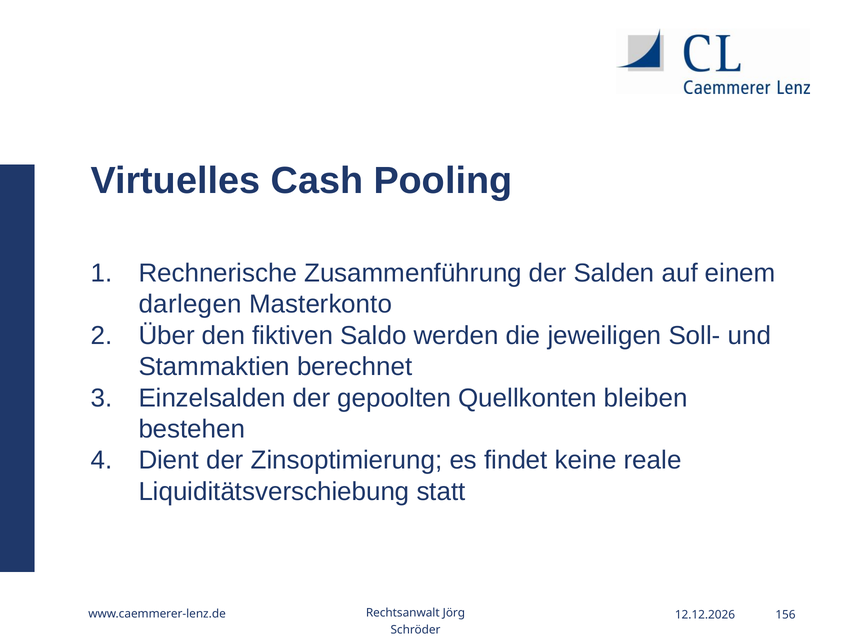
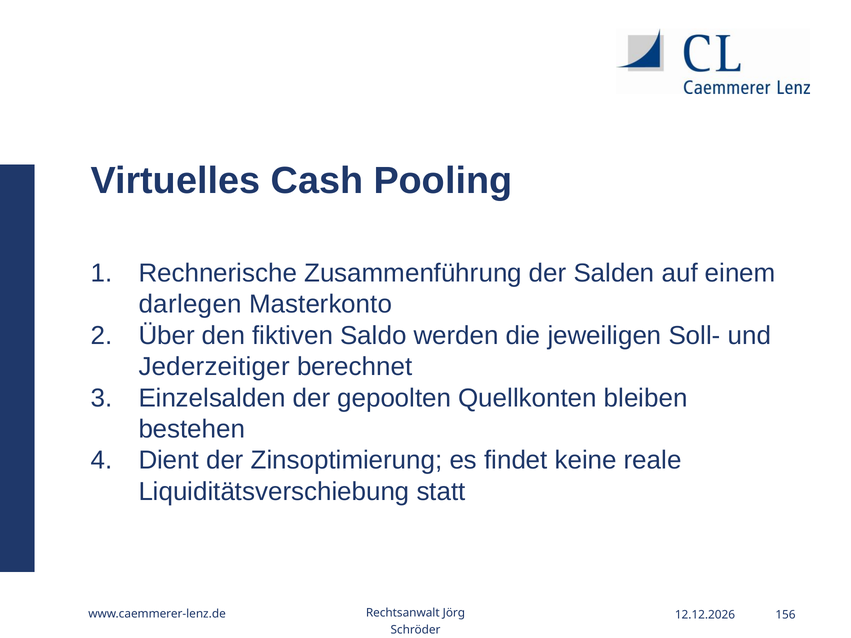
Stammaktien: Stammaktien -> Jederzeitiger
